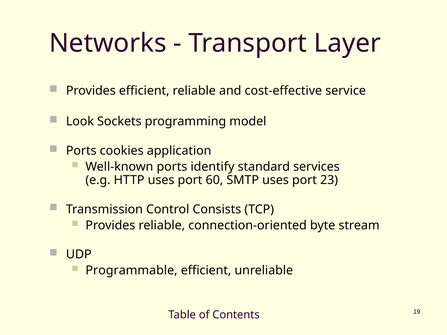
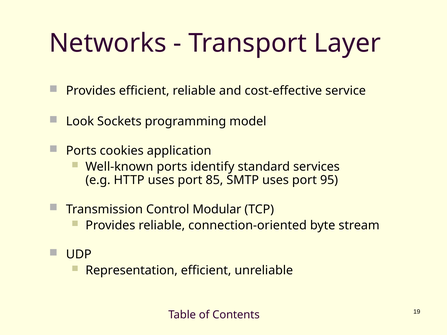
60: 60 -> 85
23: 23 -> 95
Consists: Consists -> Modular
Programmable: Programmable -> Representation
